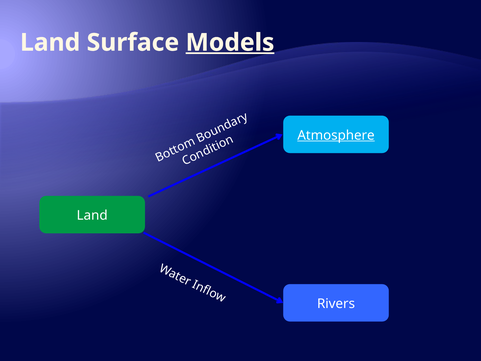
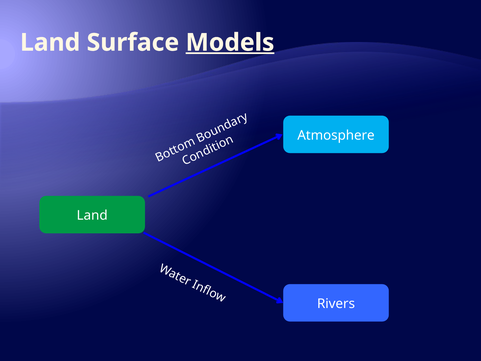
Atmosphere underline: present -> none
